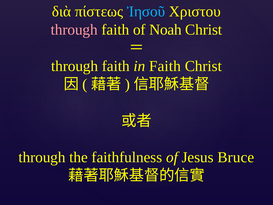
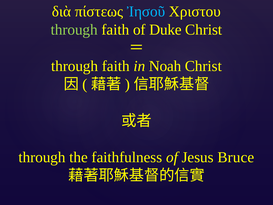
through at (74, 30) colour: pink -> light green
Noah: Noah -> Duke
in Faith: Faith -> Noah
